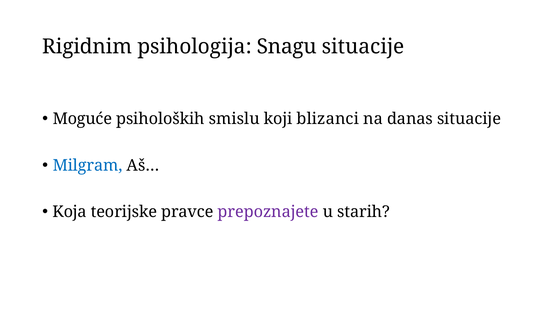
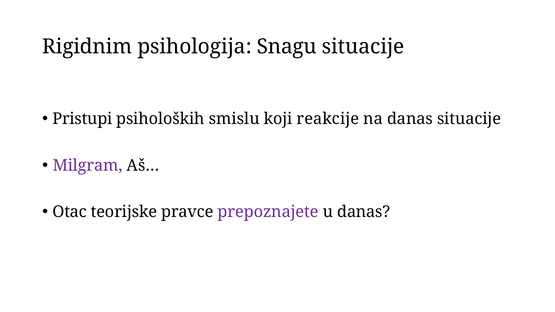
Moguće: Moguće -> Pristupi
blizanci: blizanci -> reakcije
Milgram colour: blue -> purple
Koja: Koja -> Otac
u starih: starih -> danas
